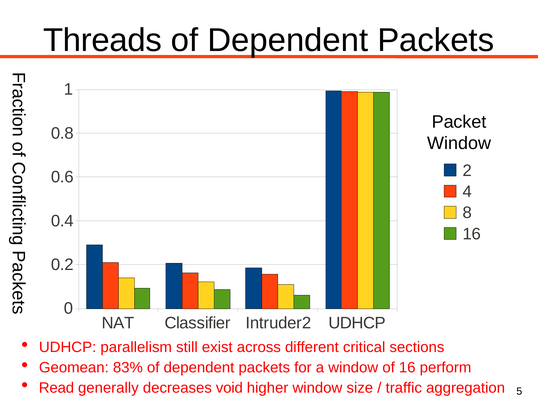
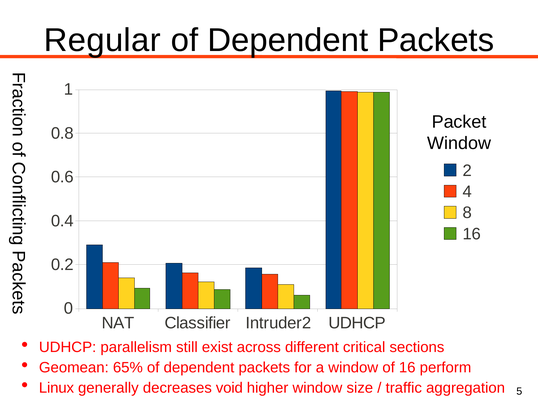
Threads: Threads -> Regular
83%: 83% -> 65%
Read: Read -> Linux
